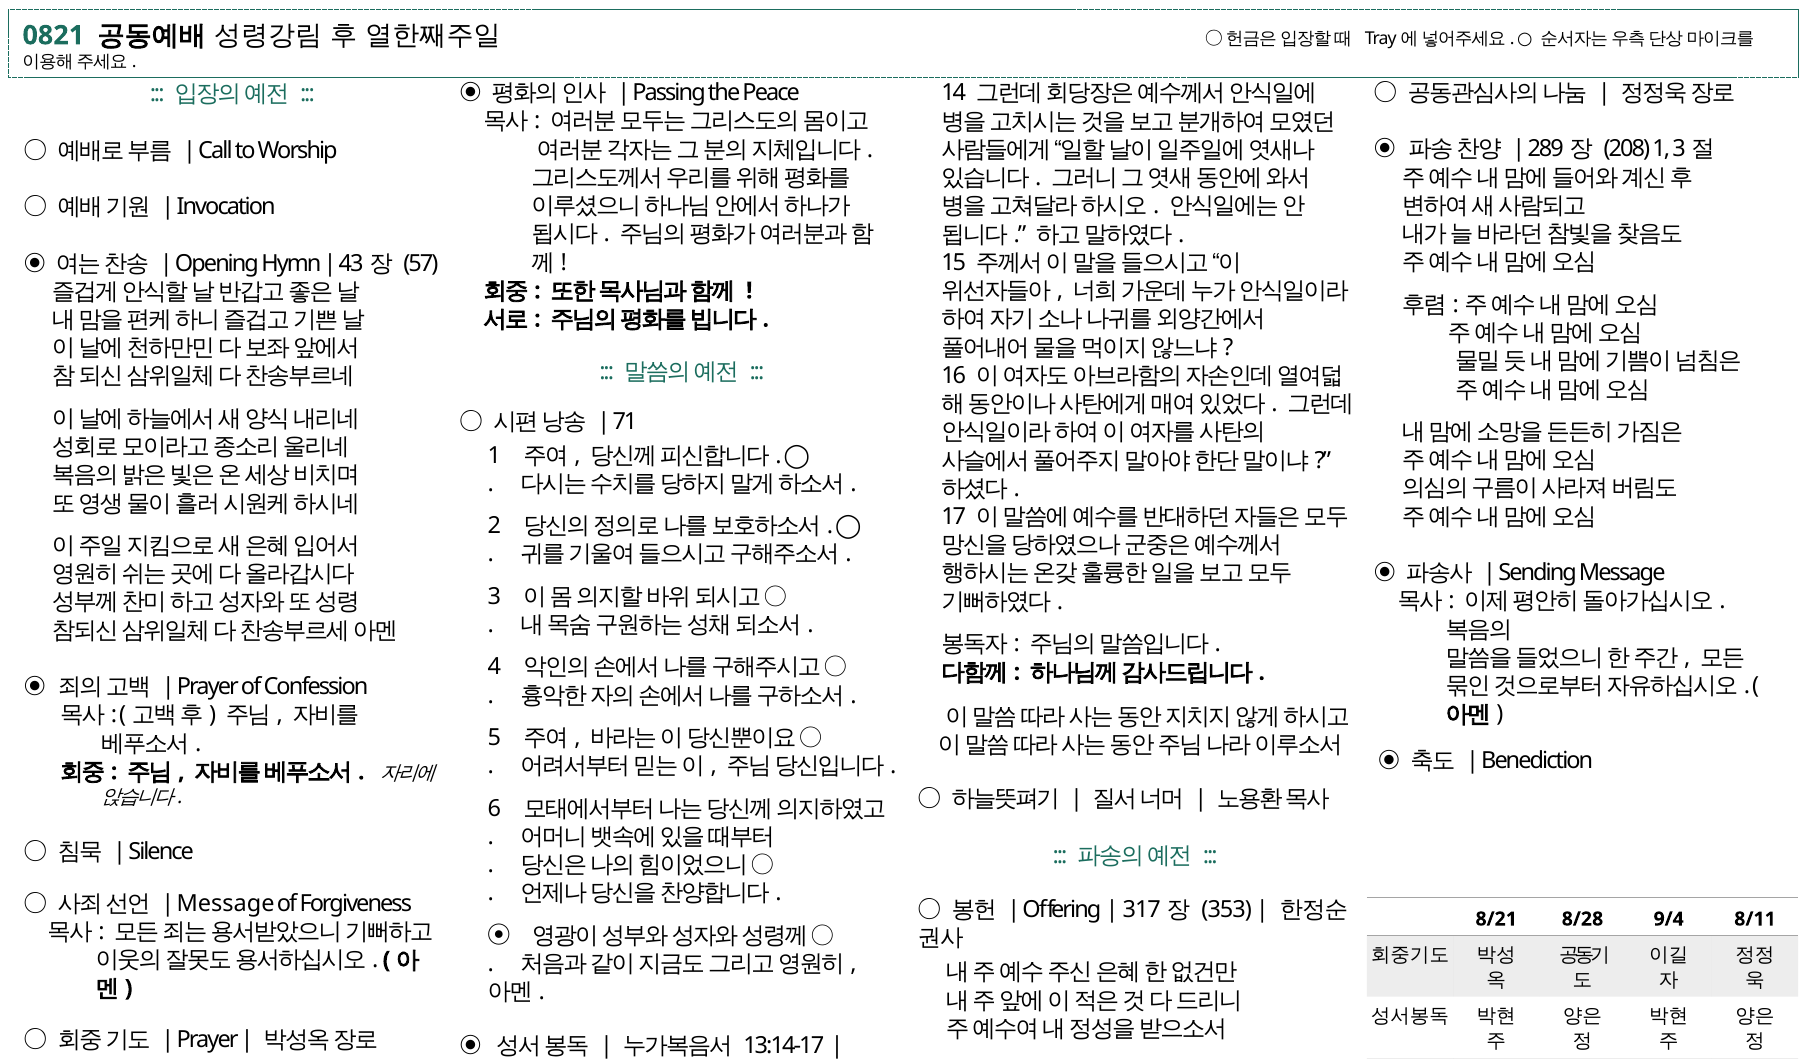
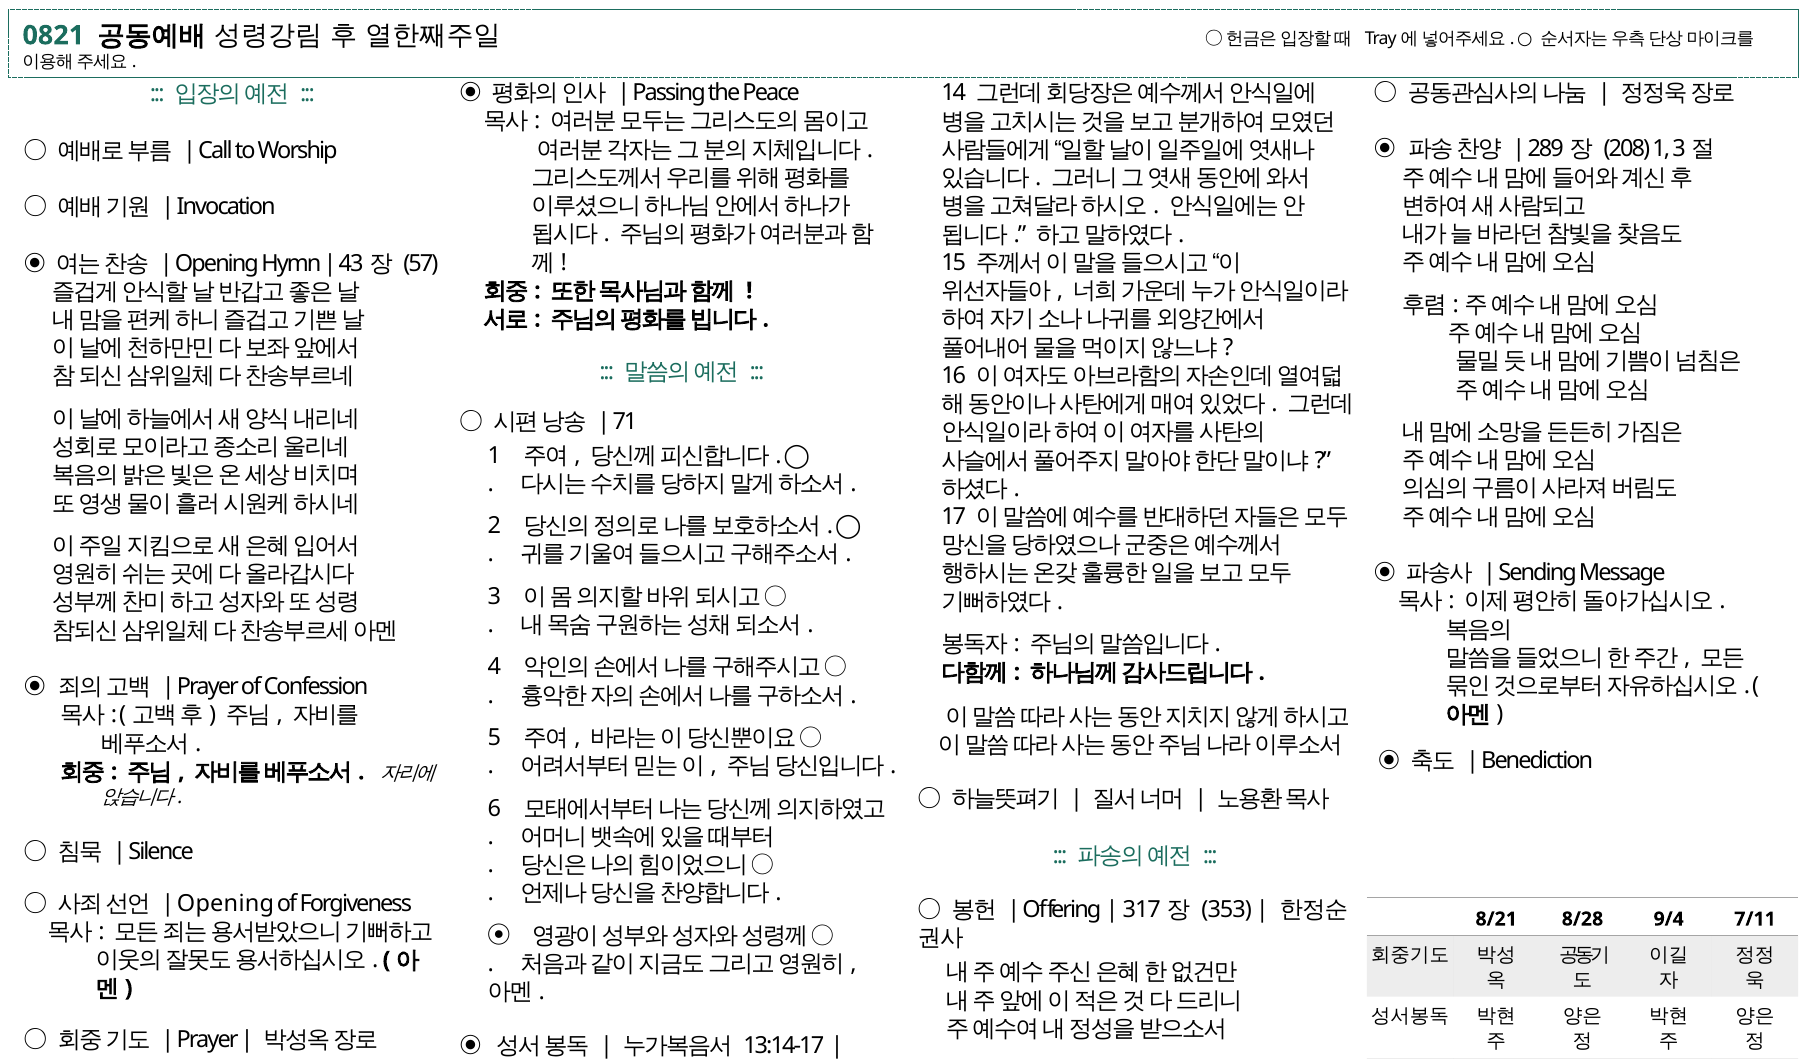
Message at (226, 904): Message -> Opening
8/11: 8/11 -> 7/11
